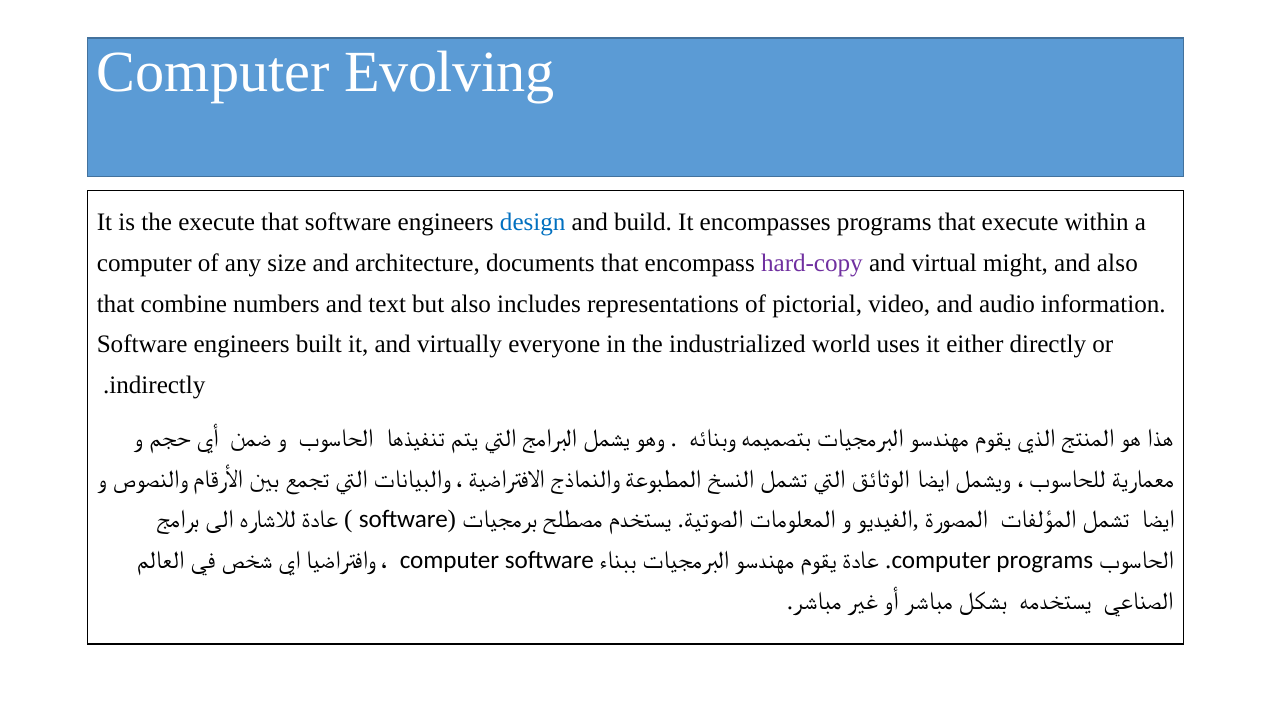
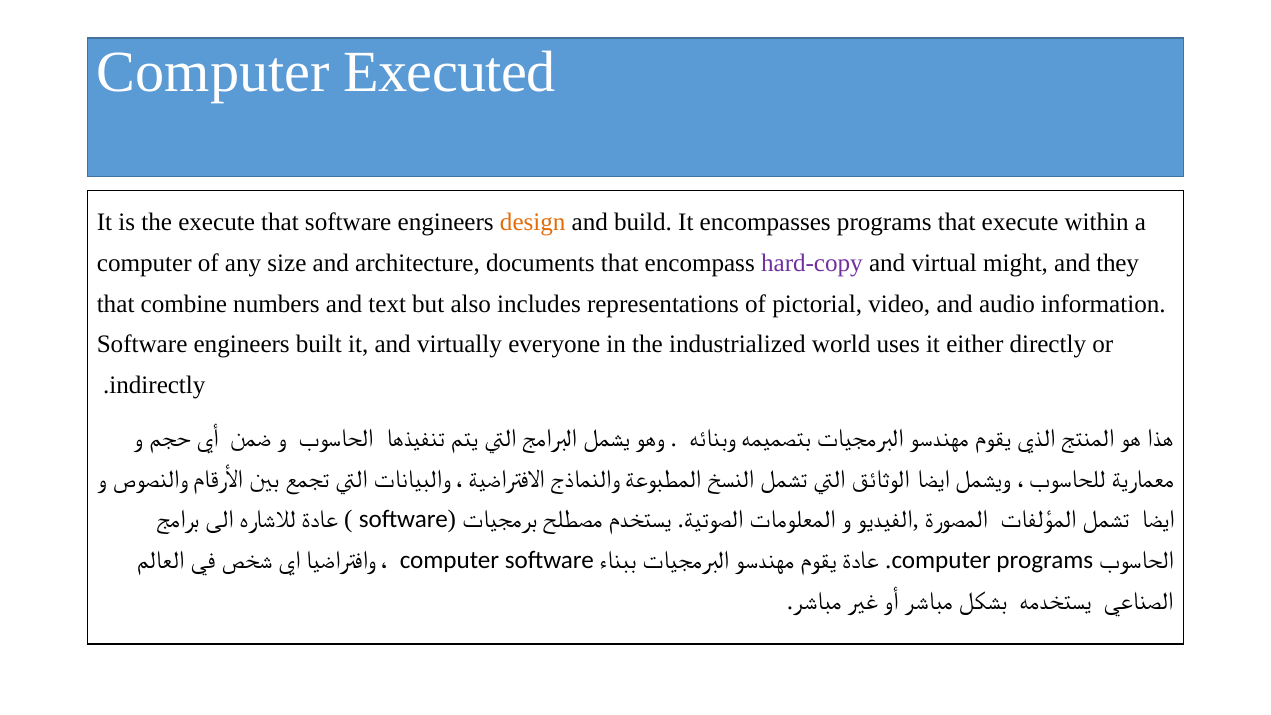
Evolving: Evolving -> Executed
design colour: blue -> orange
and also: also -> they
